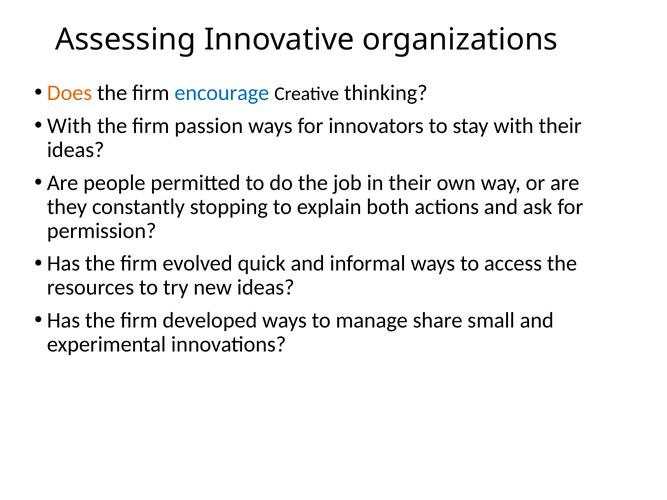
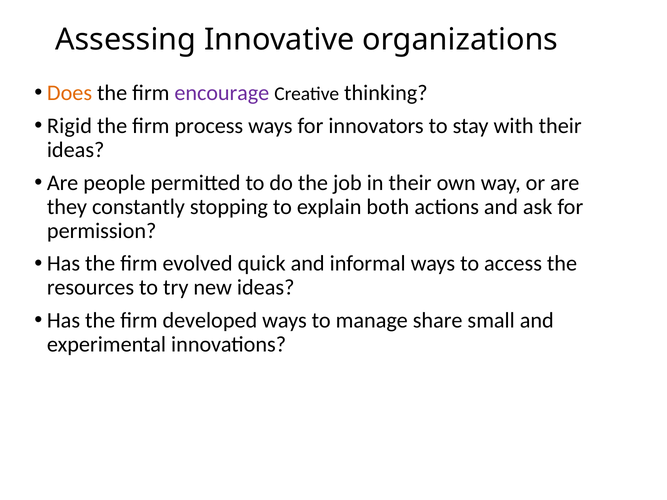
encourage colour: blue -> purple
With at (69, 126): With -> Rigid
passion: passion -> process
